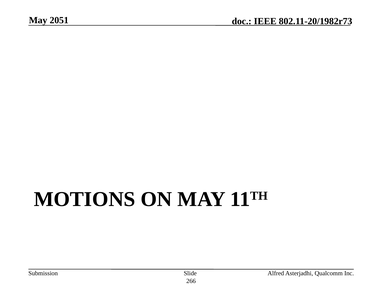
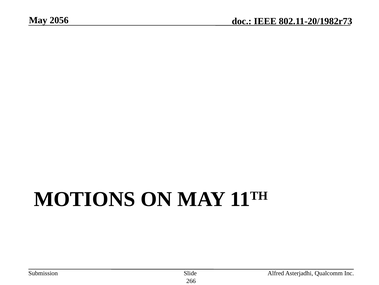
2051: 2051 -> 2056
